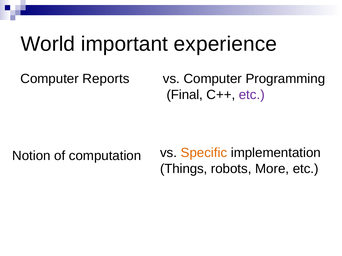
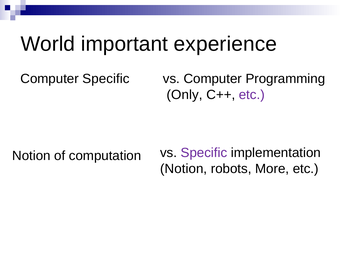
Computer Reports: Reports -> Specific
Final: Final -> Only
Specific at (204, 153) colour: orange -> purple
Things at (184, 169): Things -> Notion
